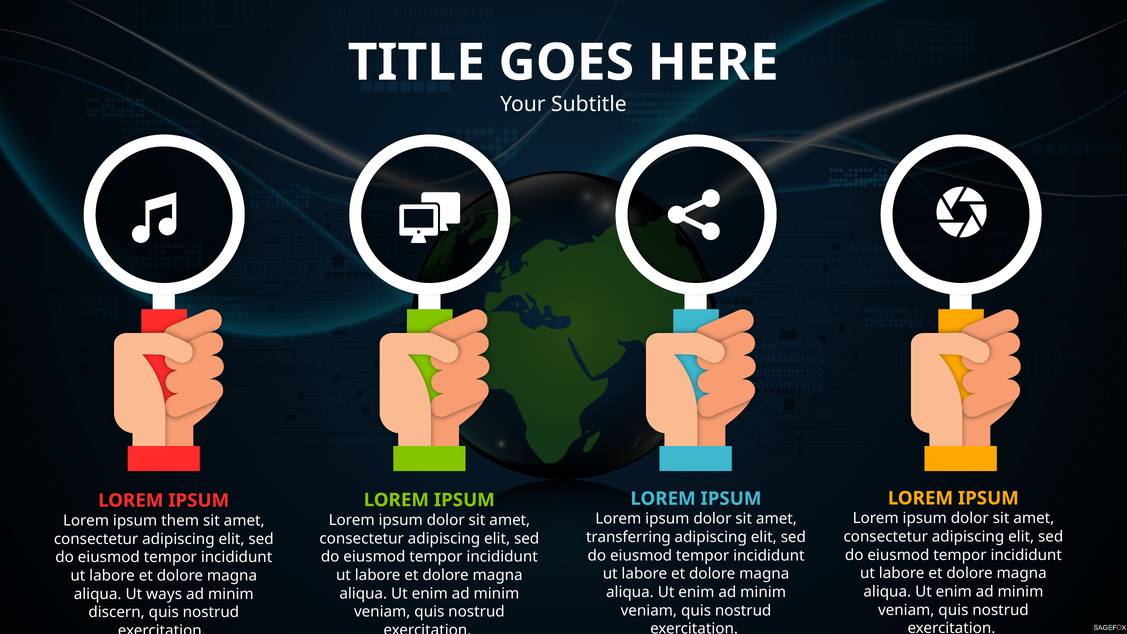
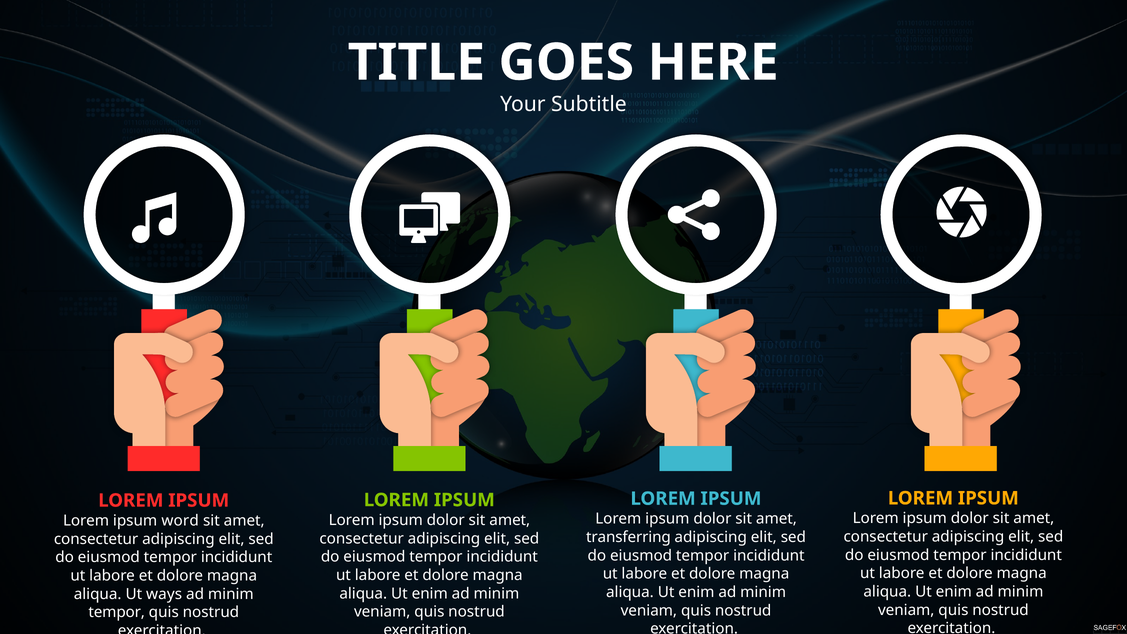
them: them -> word
discern at (117, 612): discern -> tempor
